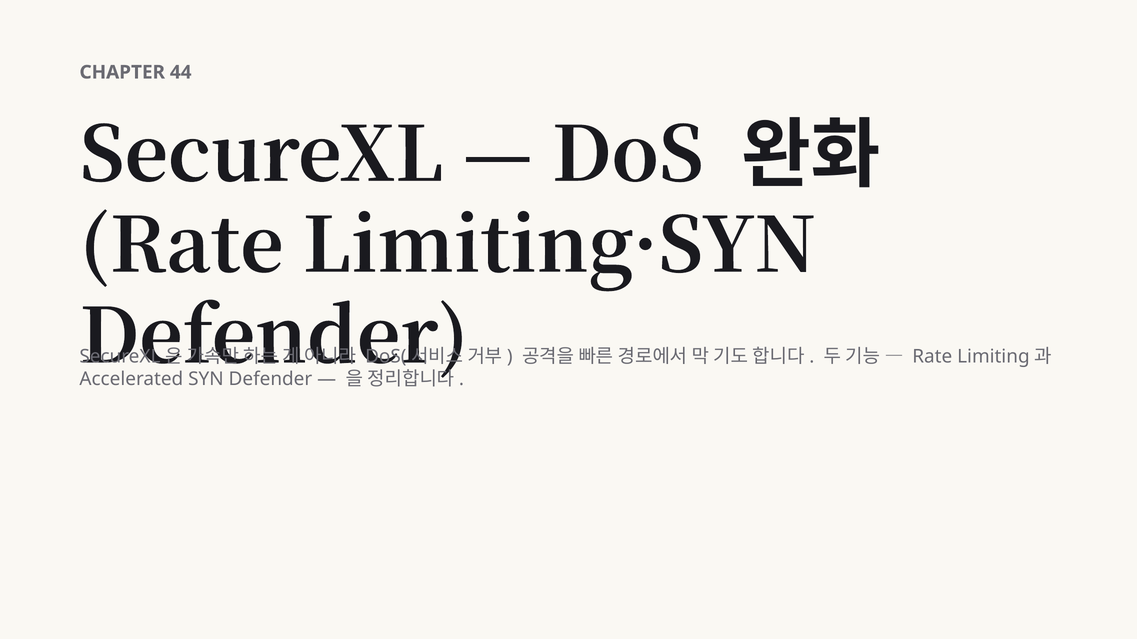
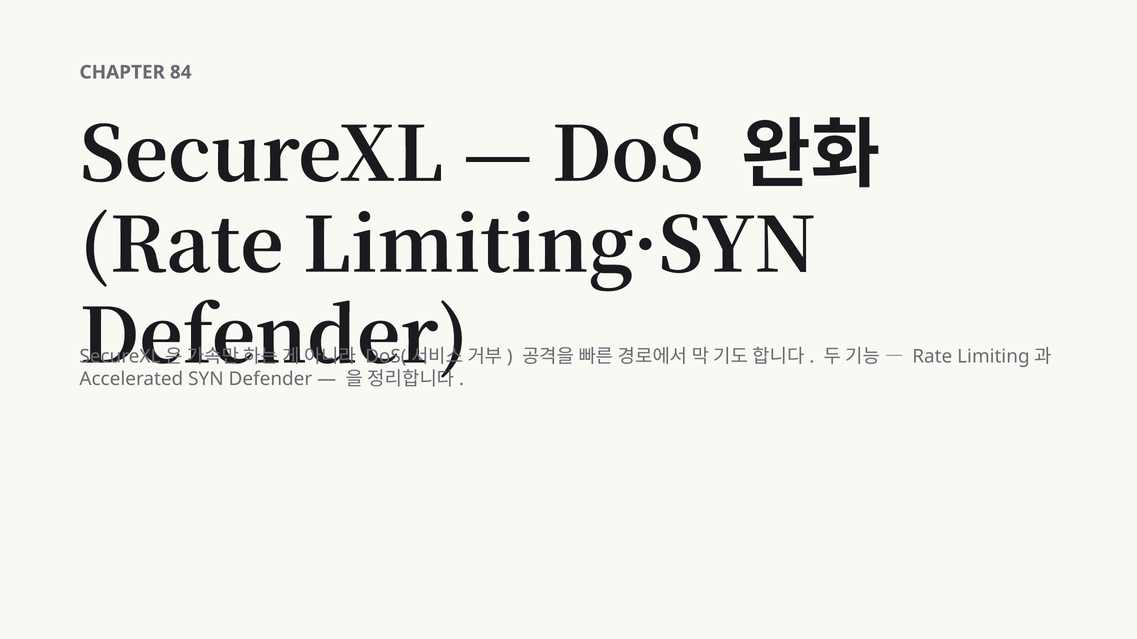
44: 44 -> 84
